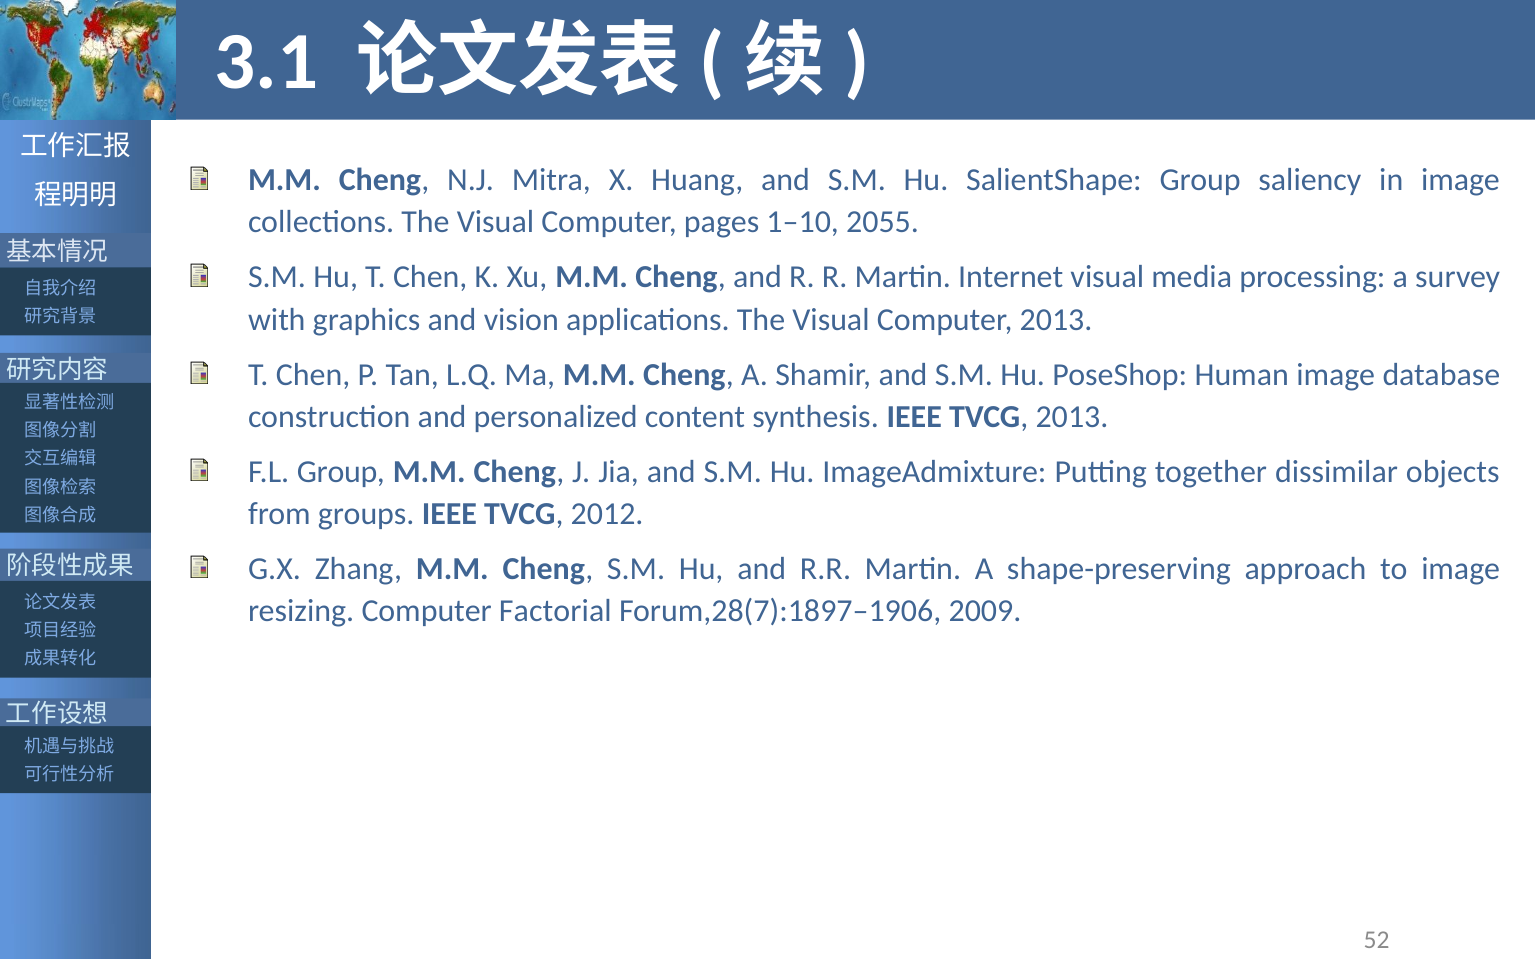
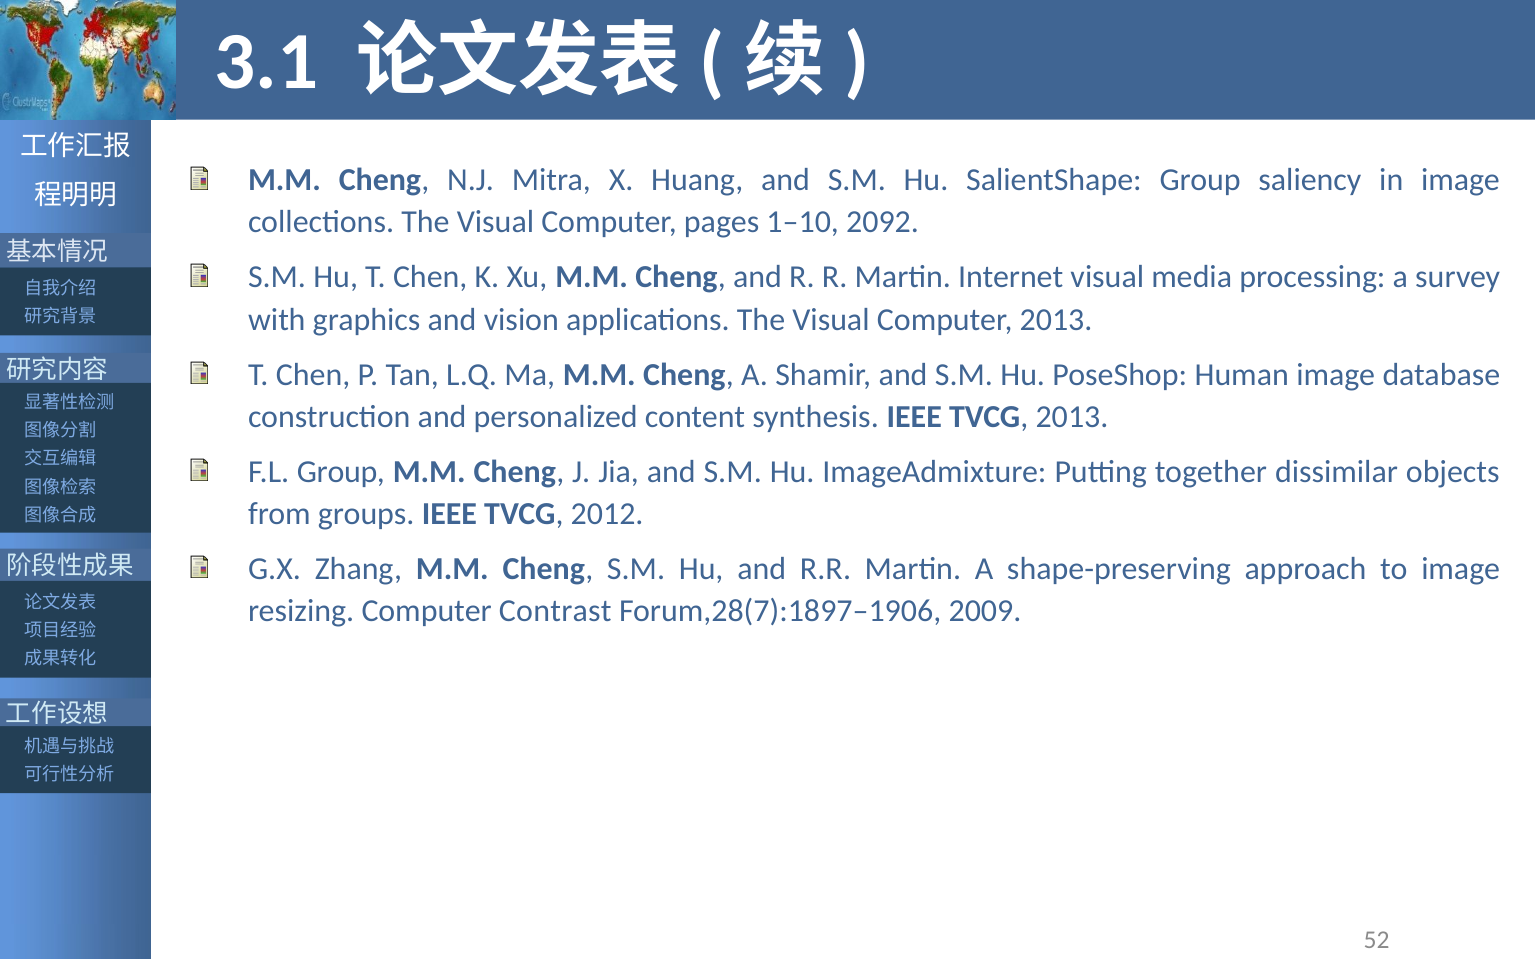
2055: 2055 -> 2092
Factorial: Factorial -> Contrast
